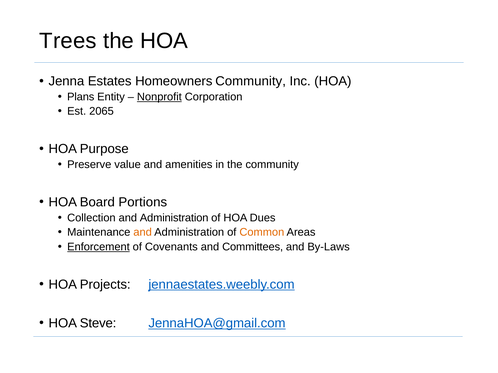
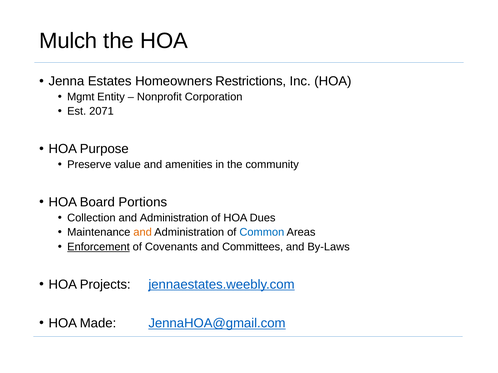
Trees: Trees -> Mulch
Homeowners Community: Community -> Restrictions
Plans: Plans -> Mgmt
Nonprofit underline: present -> none
2065: 2065 -> 2071
Common colour: orange -> blue
Steve: Steve -> Made
